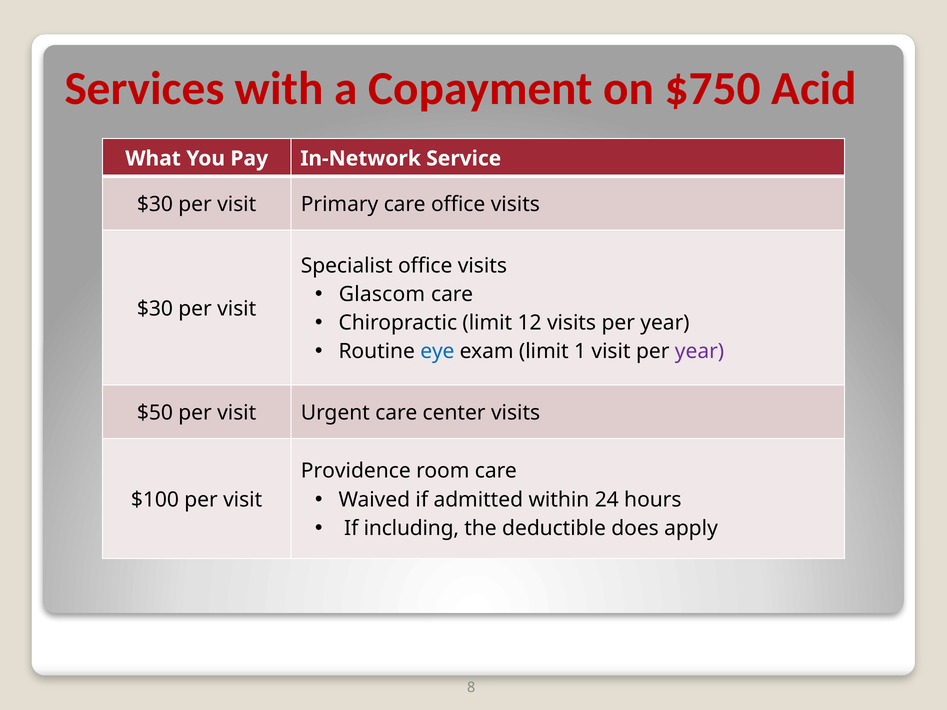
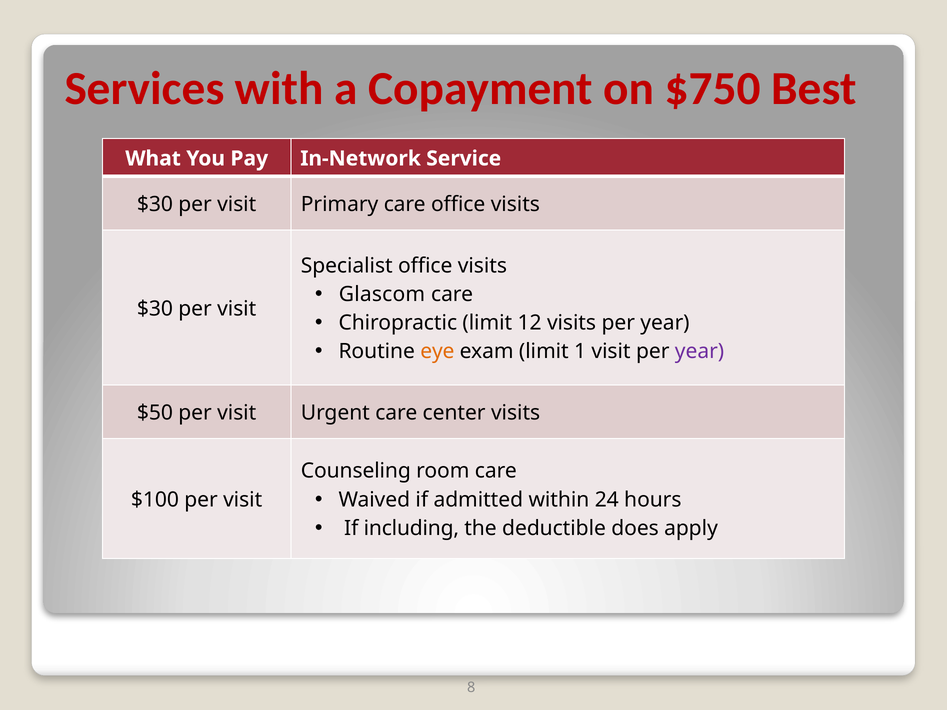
Acid: Acid -> Best
eye colour: blue -> orange
Providence: Providence -> Counseling
